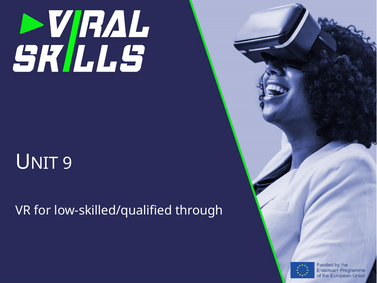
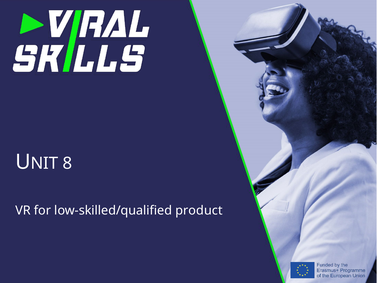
9: 9 -> 8
through: through -> product
